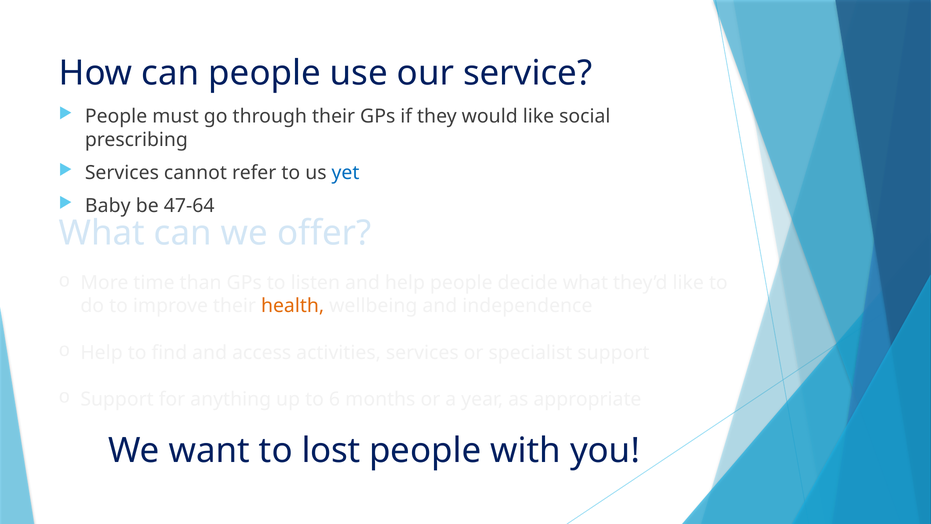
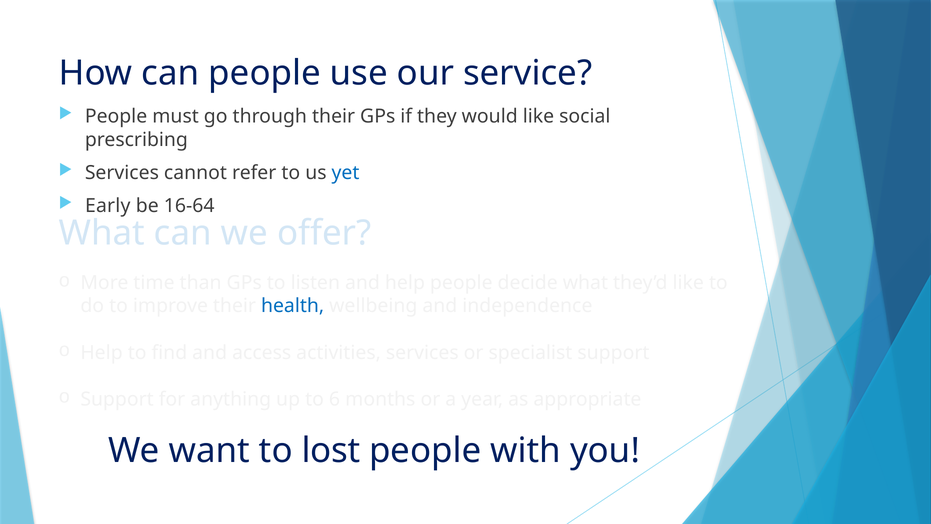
Baby: Baby -> Early
47-64: 47-64 -> 16-64
health colour: orange -> blue
